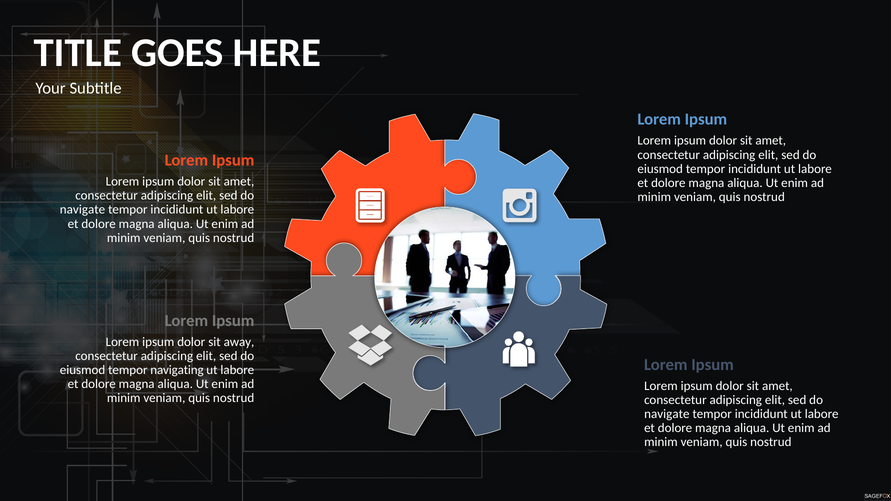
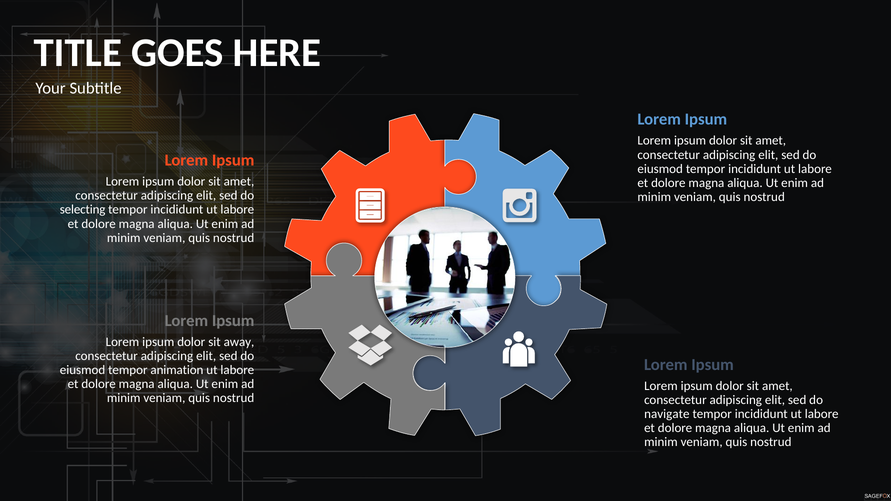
navigate at (83, 210): navigate -> selecting
navigating: navigating -> animation
